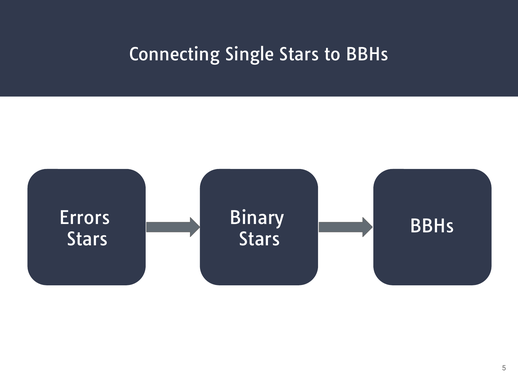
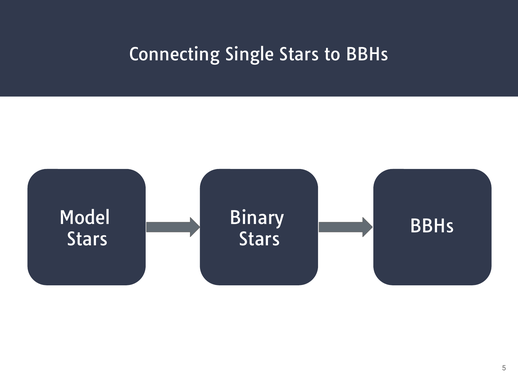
Errors: Errors -> Model
